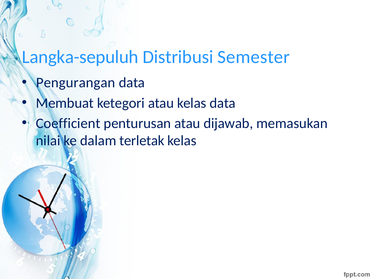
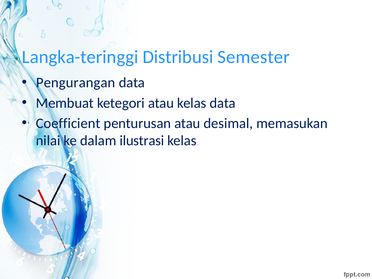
Langka-sepuluh: Langka-sepuluh -> Langka-teringgi
dijawab: dijawab -> desimal
terletak: terletak -> ilustrasi
